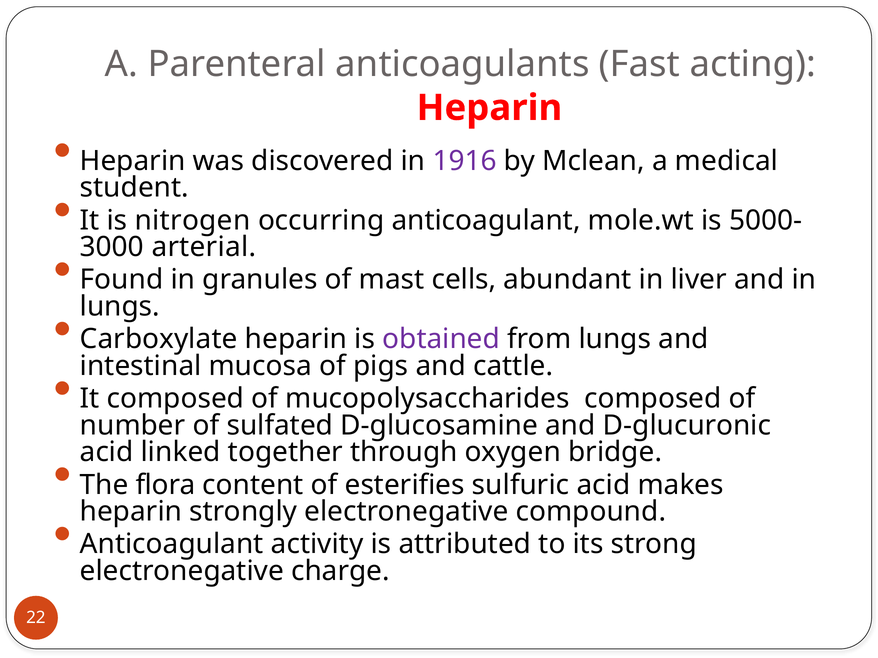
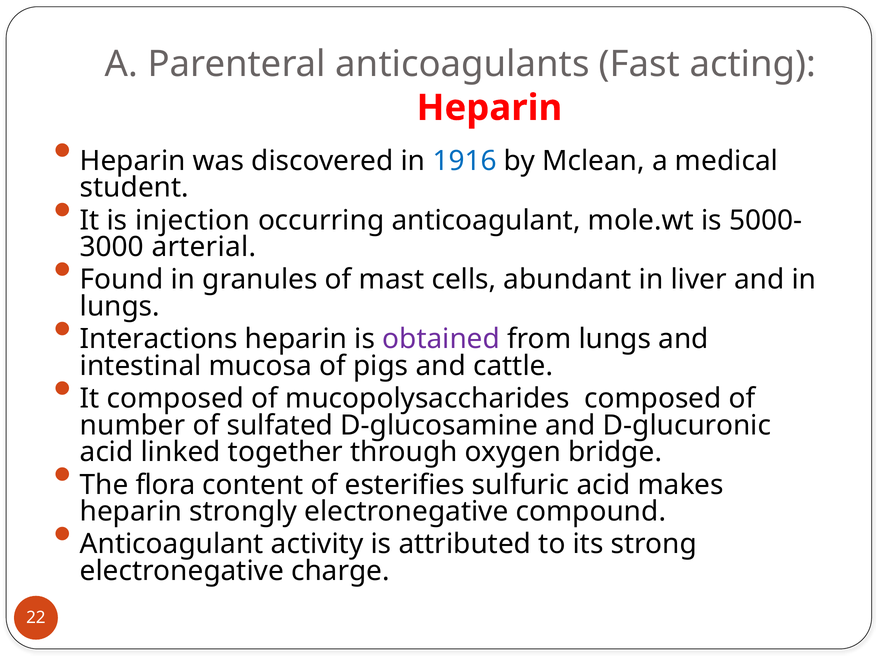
1916 colour: purple -> blue
nitrogen: nitrogen -> injection
Carboxylate: Carboxylate -> Interactions
